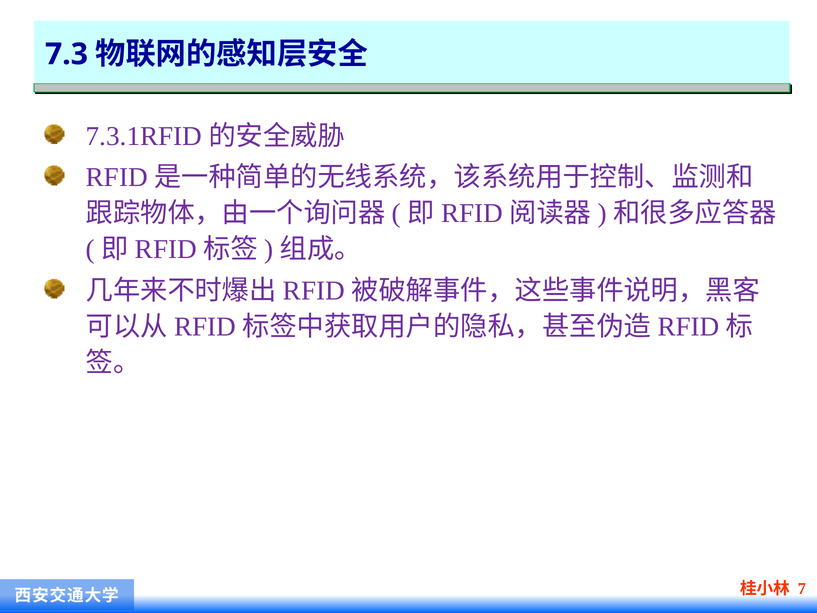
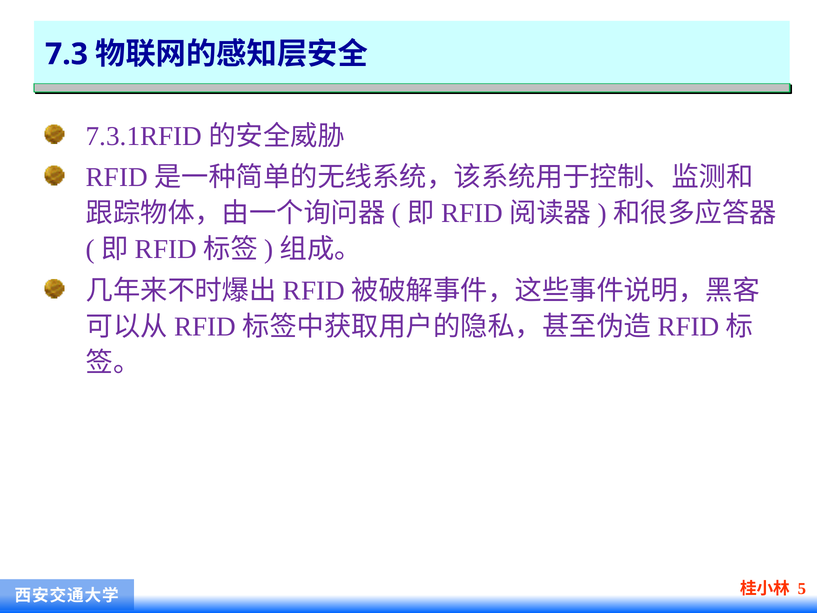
7: 7 -> 5
